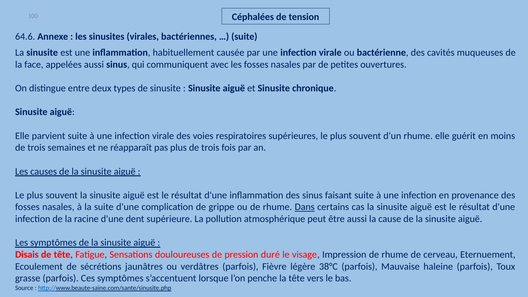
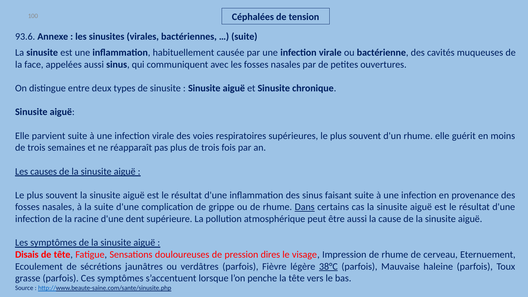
64.6: 64.6 -> 93.6
duré: duré -> dires
38°C underline: none -> present
